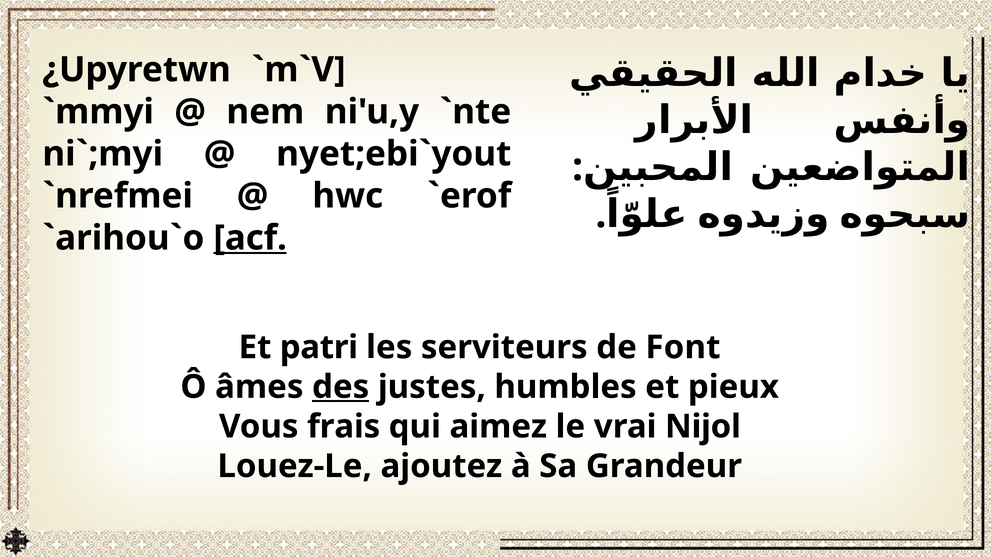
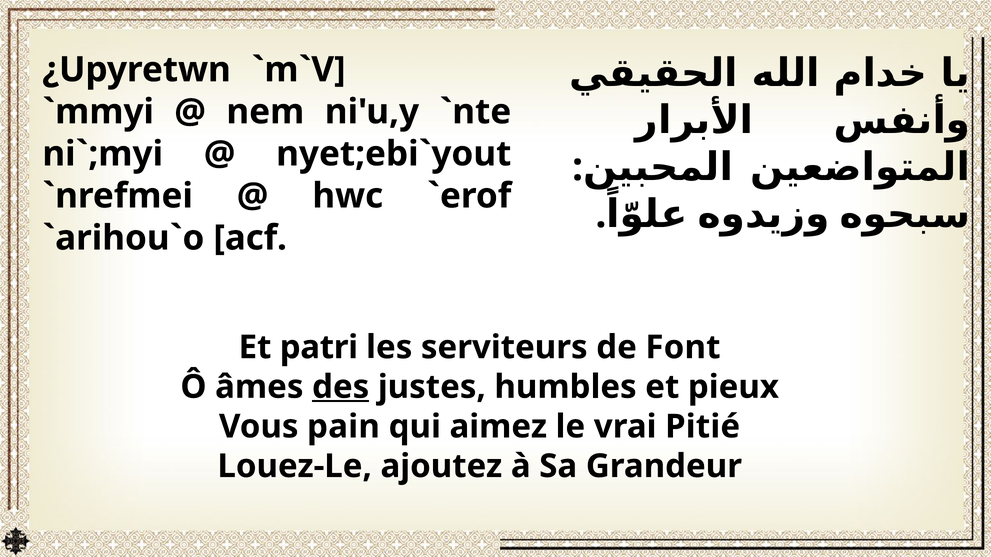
acf underline: present -> none
frais: frais -> pain
Nijol: Nijol -> Pitié
